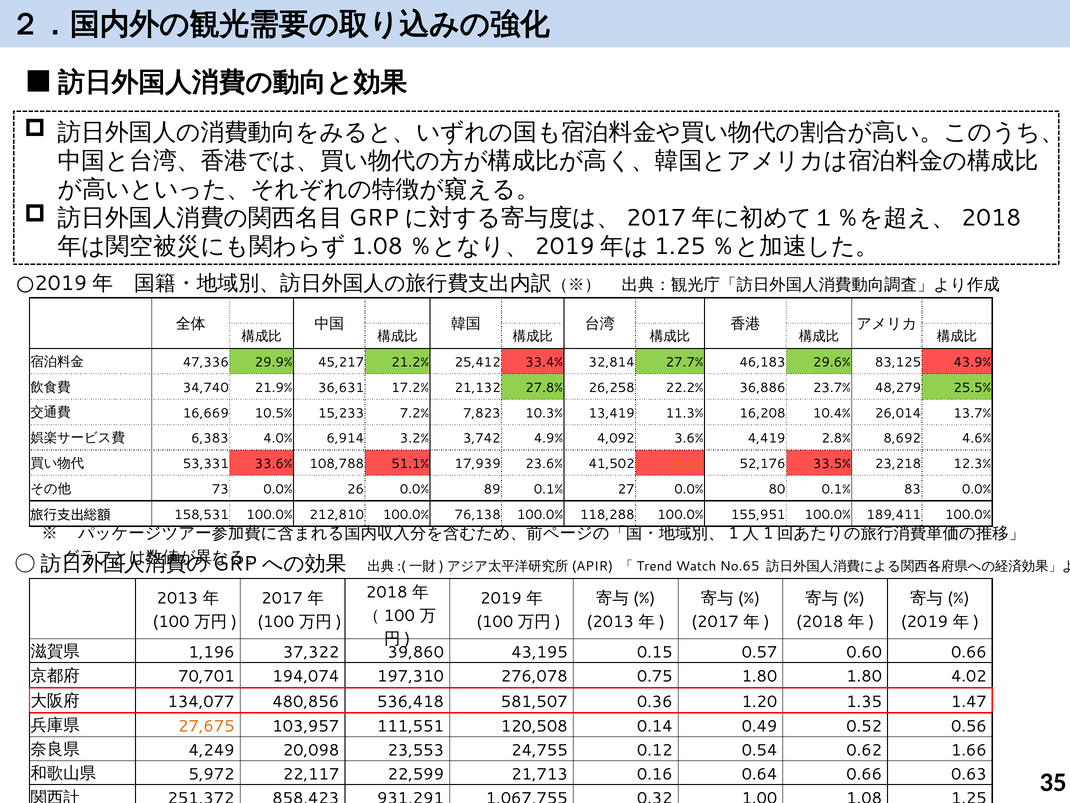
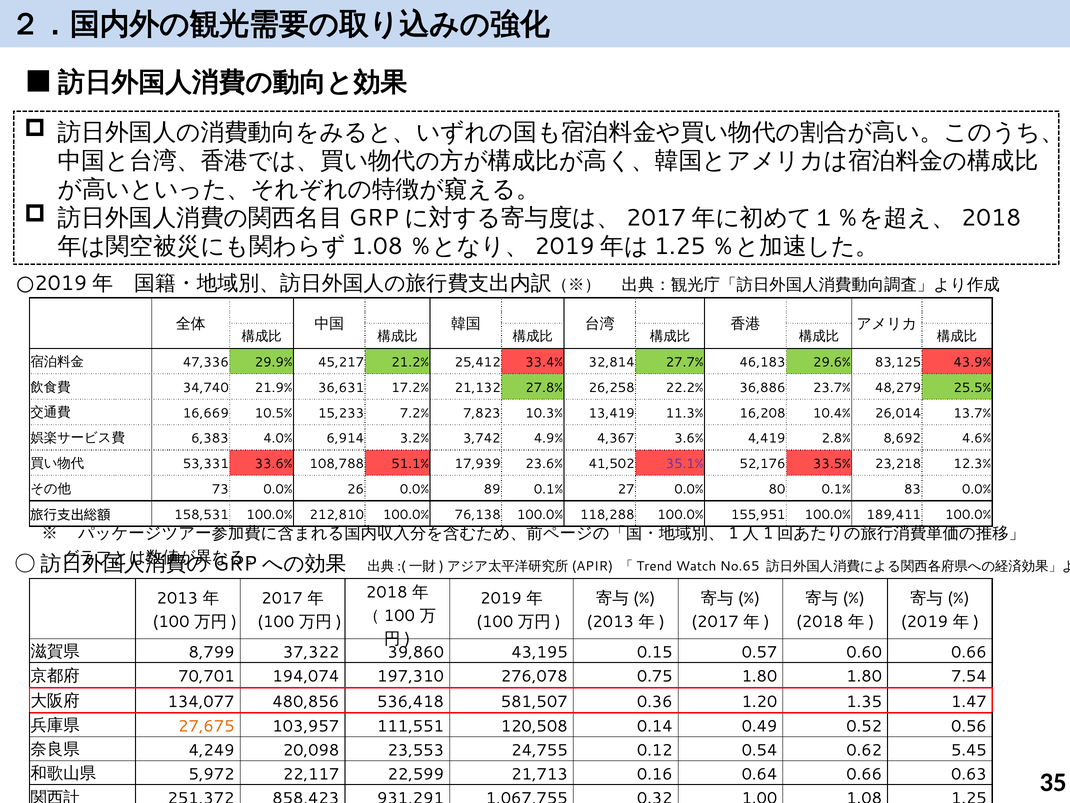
4,092: 4,092 -> 4,367
35.1% colour: orange -> purple
1,196: 1,196 -> 8,799
4.02: 4.02 -> 7.54
1.66: 1.66 -> 5.45
